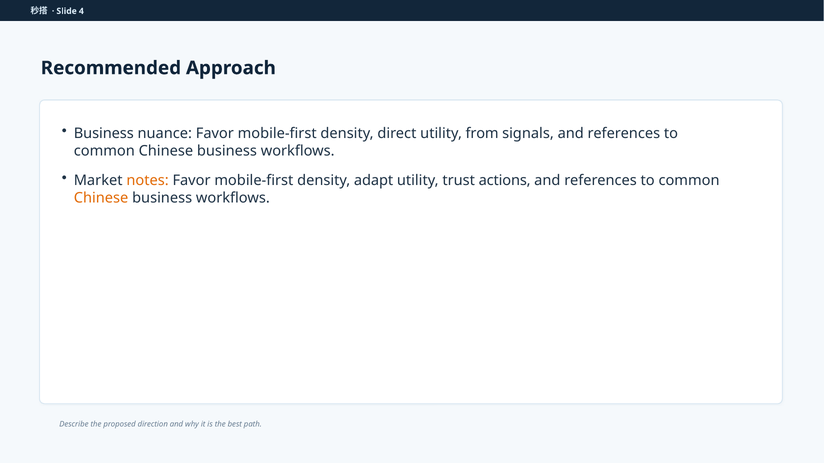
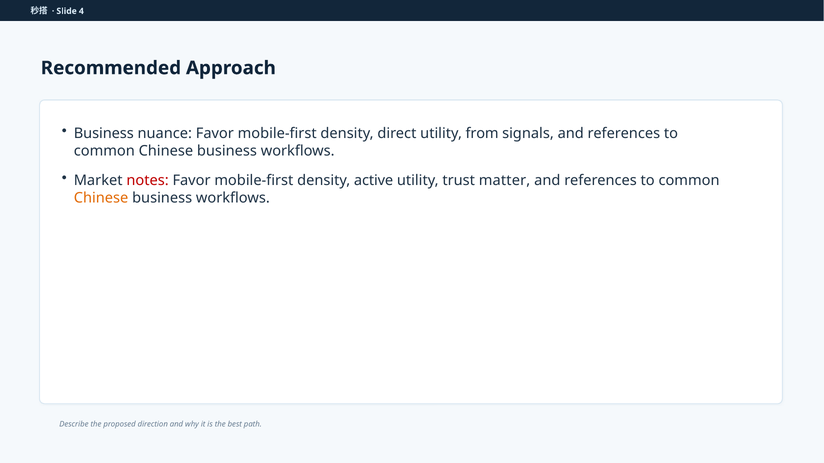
notes colour: orange -> red
adapt: adapt -> active
actions: actions -> matter
